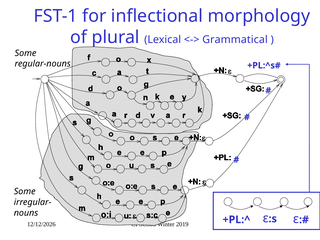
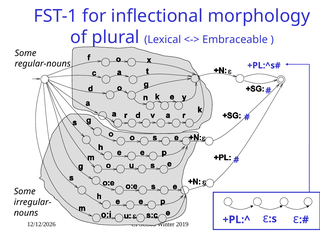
Grammatical: Grammatical -> Embraceable
